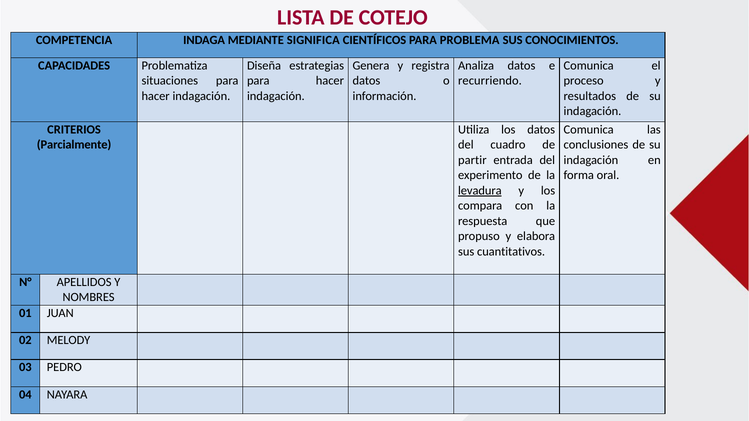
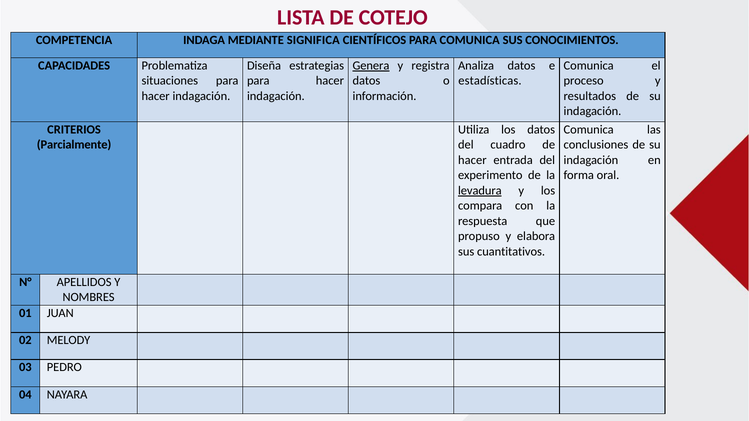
PARA PROBLEMA: PROBLEMA -> COMUNICA
Genera underline: none -> present
recurriendo: recurriendo -> estadísticas
partir at (472, 160): partir -> hacer
